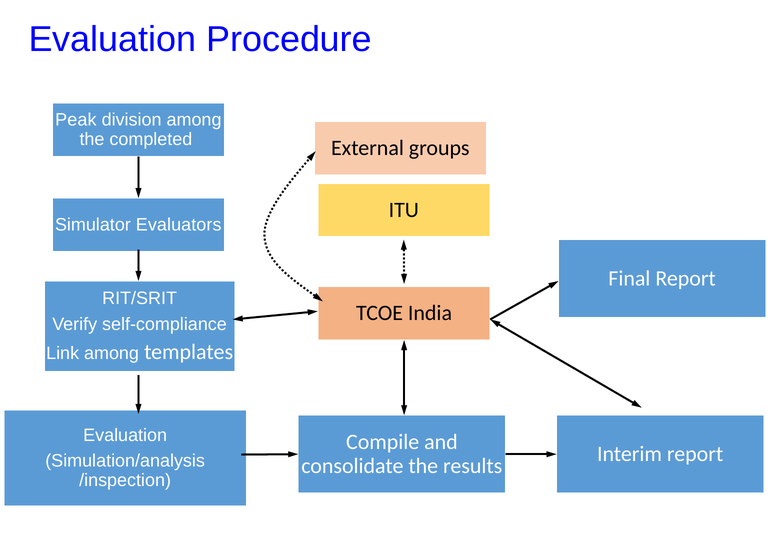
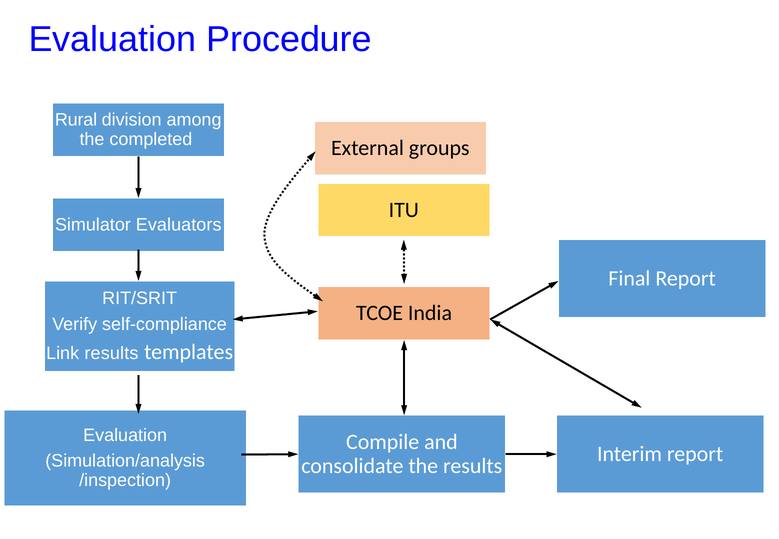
Peak: Peak -> Rural
Link among: among -> results
